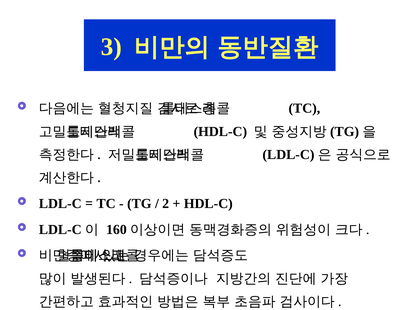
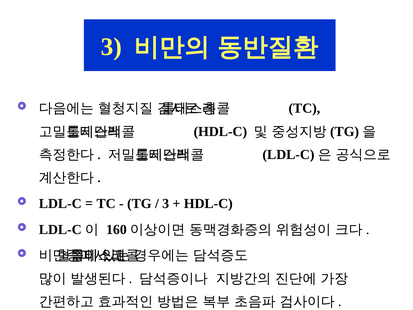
2 at (166, 203): 2 -> 3
